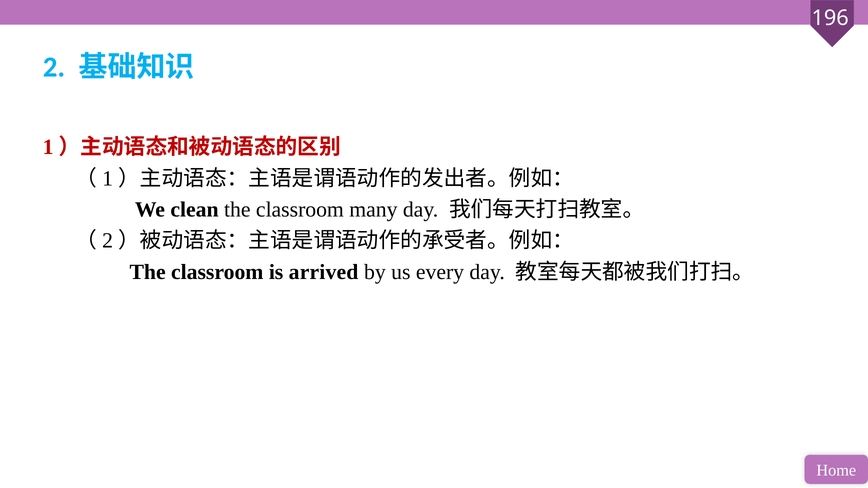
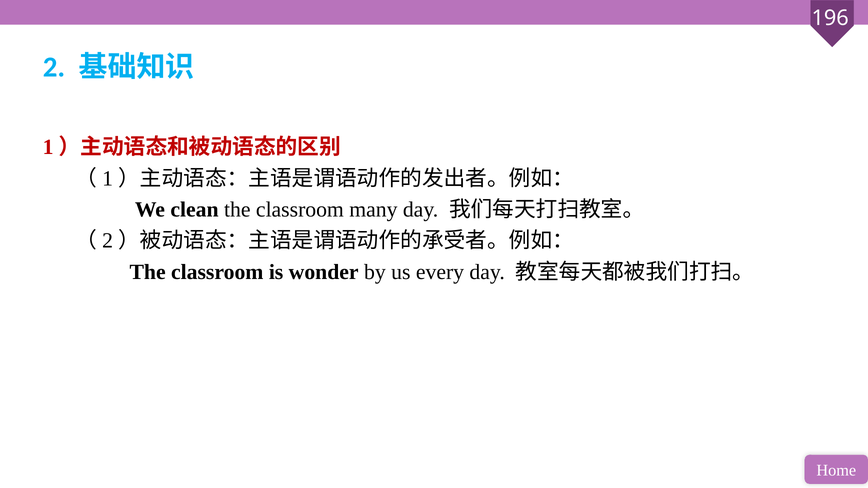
arrived: arrived -> wonder
